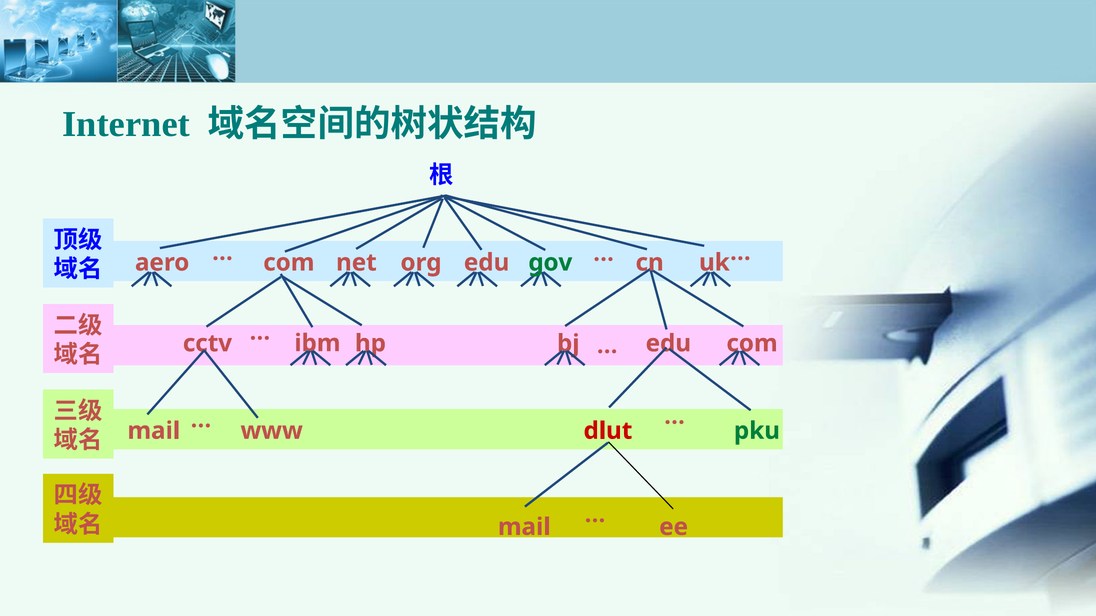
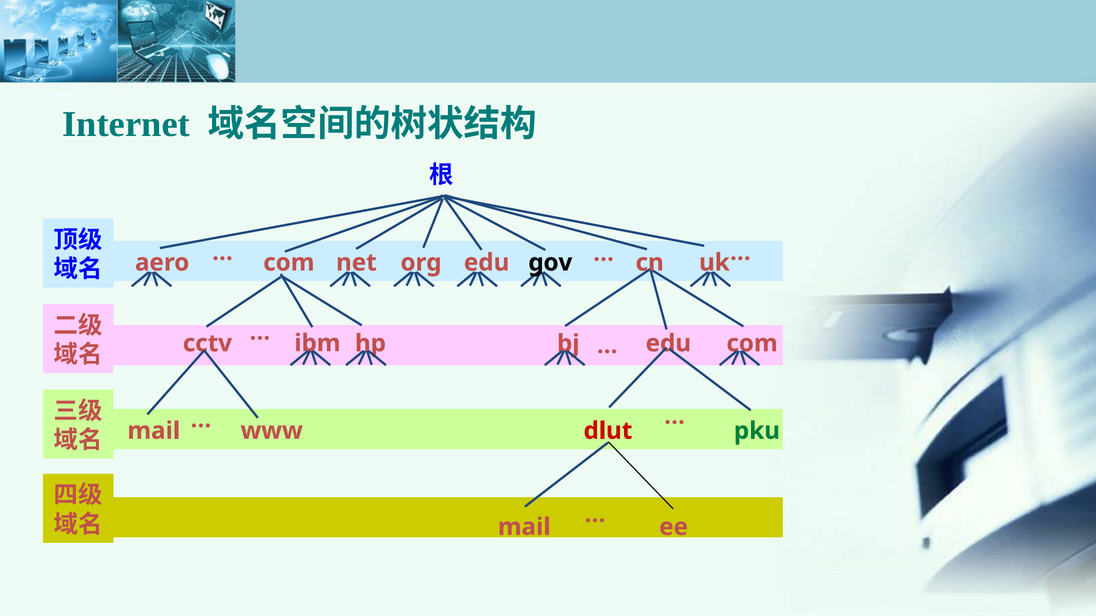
gov colour: green -> black
